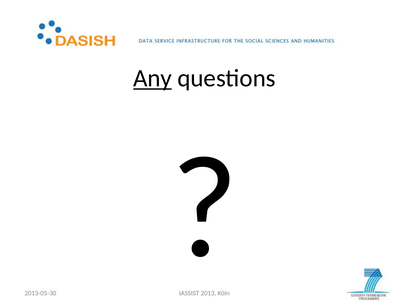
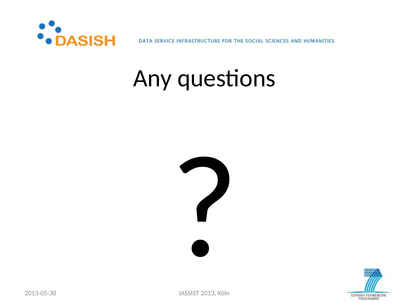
Any underline: present -> none
